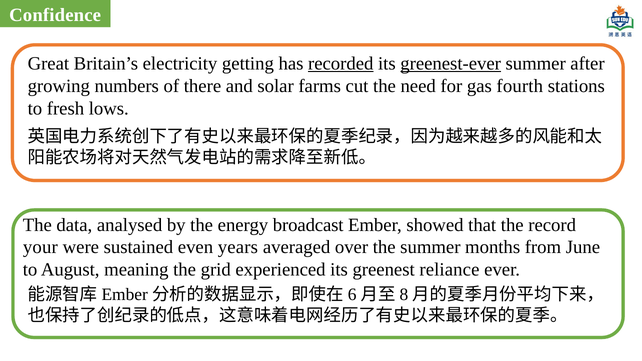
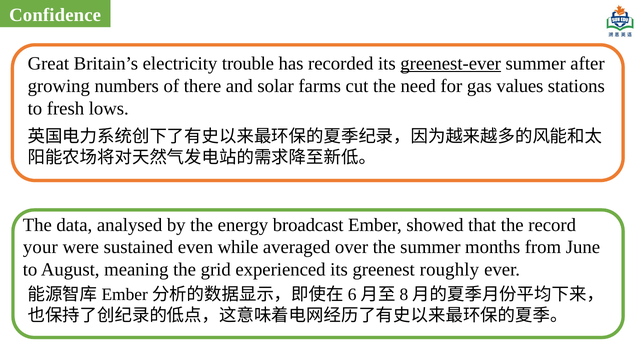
getting: getting -> trouble
recorded underline: present -> none
fourth: fourth -> values
years: years -> while
reliance: reliance -> roughly
